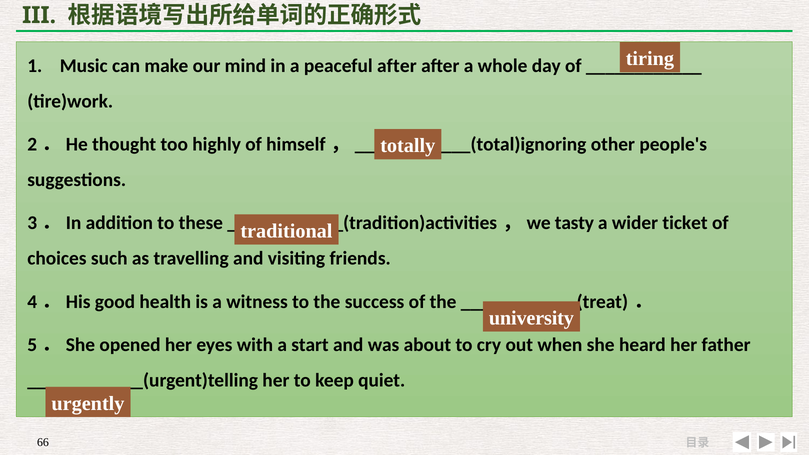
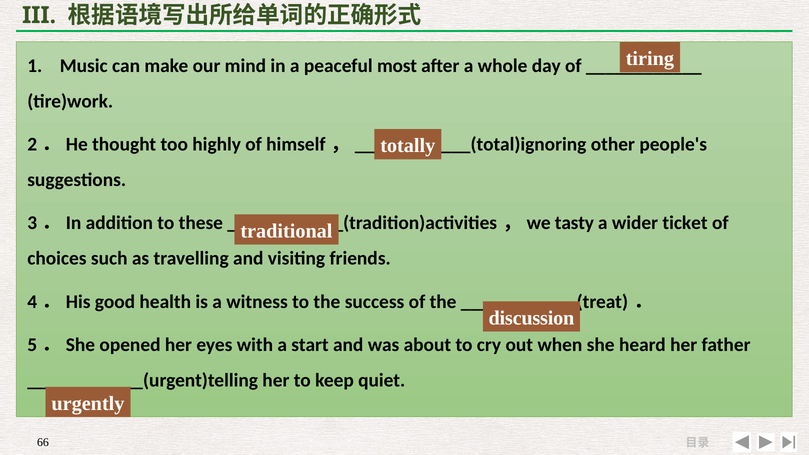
peaceful after: after -> most
university: university -> discussion
